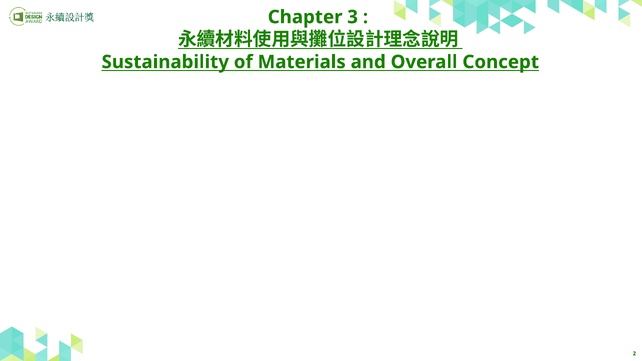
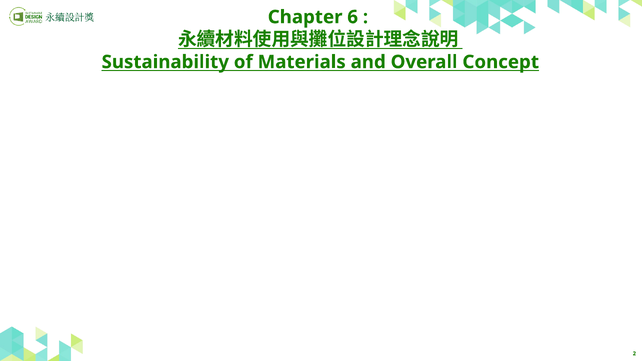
3: 3 -> 6
